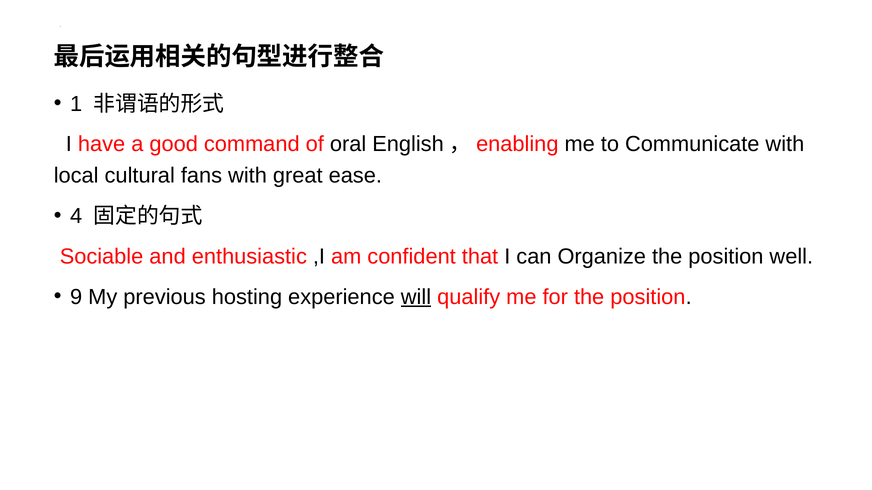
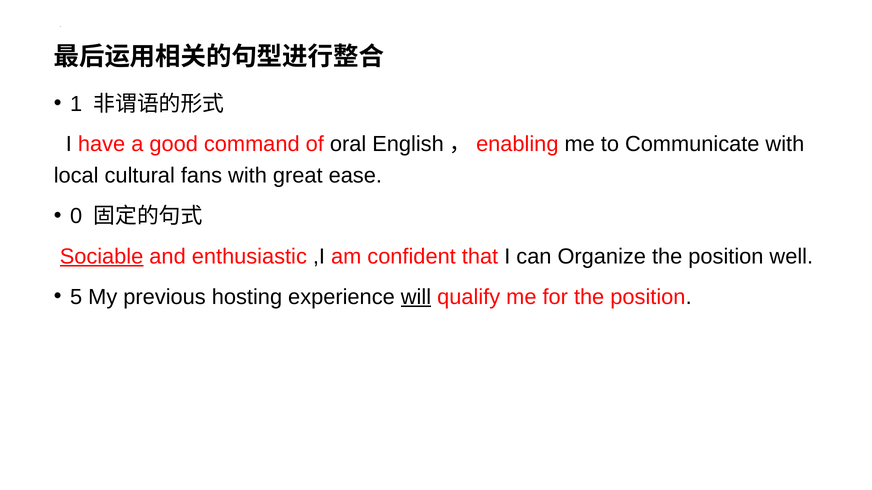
4: 4 -> 0
Sociable underline: none -> present
9: 9 -> 5
